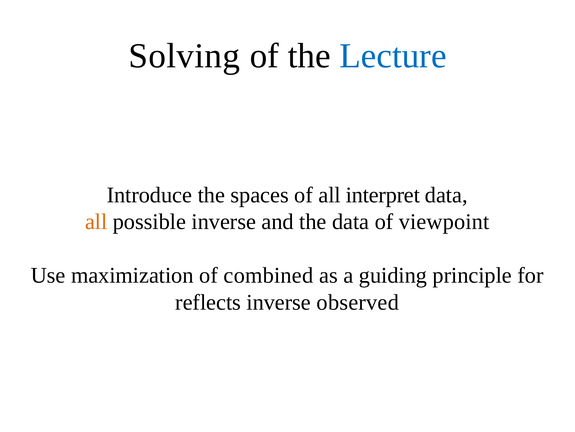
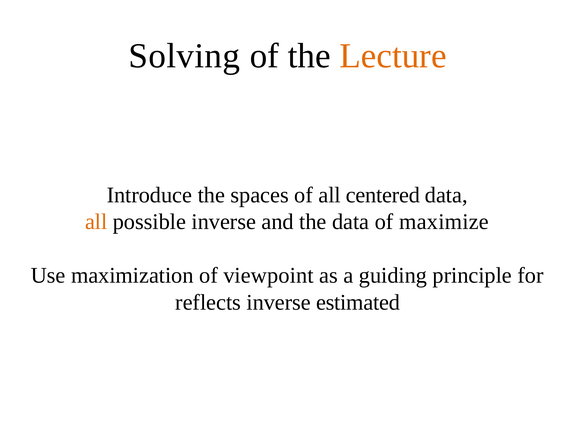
Lecture colour: blue -> orange
interpret: interpret -> centered
viewpoint: viewpoint -> maximize
combined: combined -> viewpoint
observed: observed -> estimated
